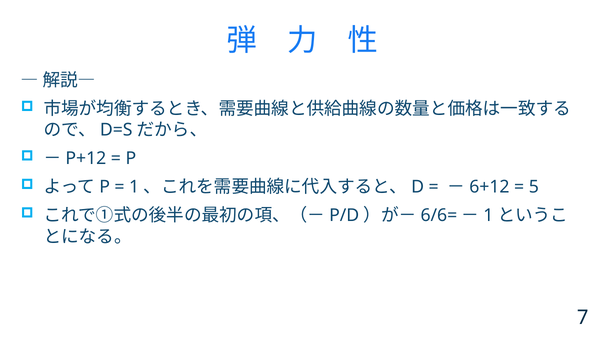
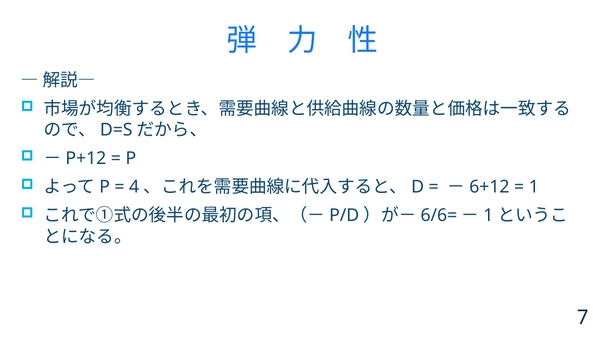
1 at (134, 187): 1 -> 4
5 at (534, 187): 5 -> 1
